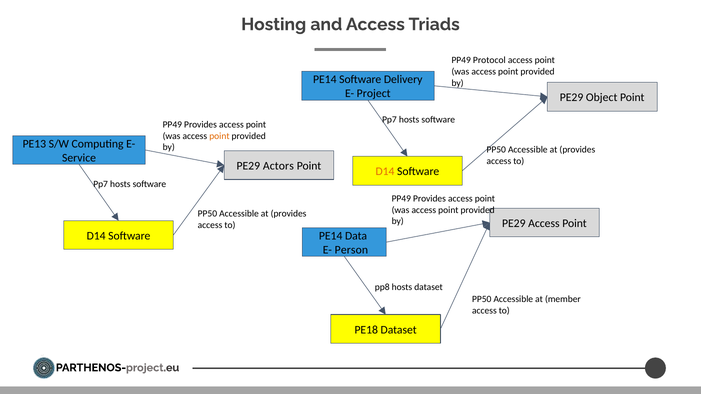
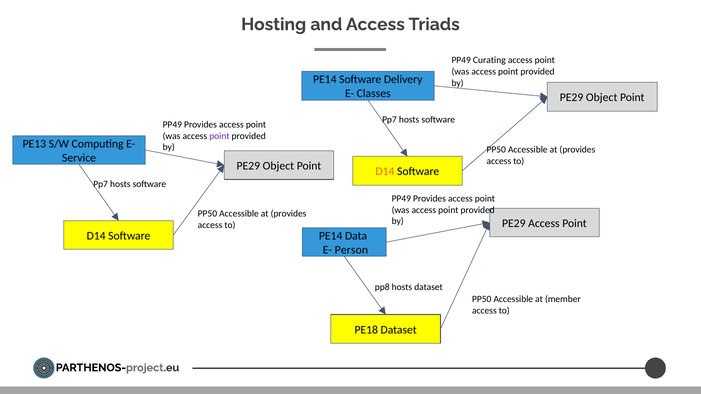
Protocol: Protocol -> Curating
Project: Project -> Classes
point at (219, 136) colour: orange -> purple
Actors at (278, 166): Actors -> Object
